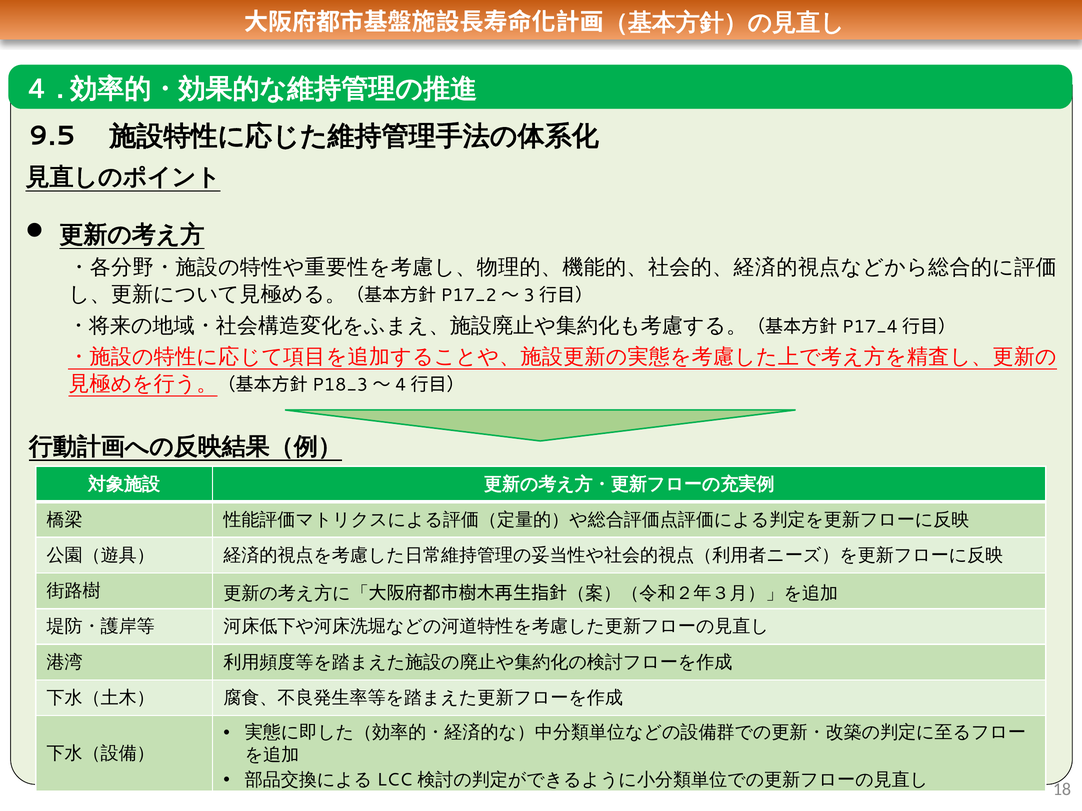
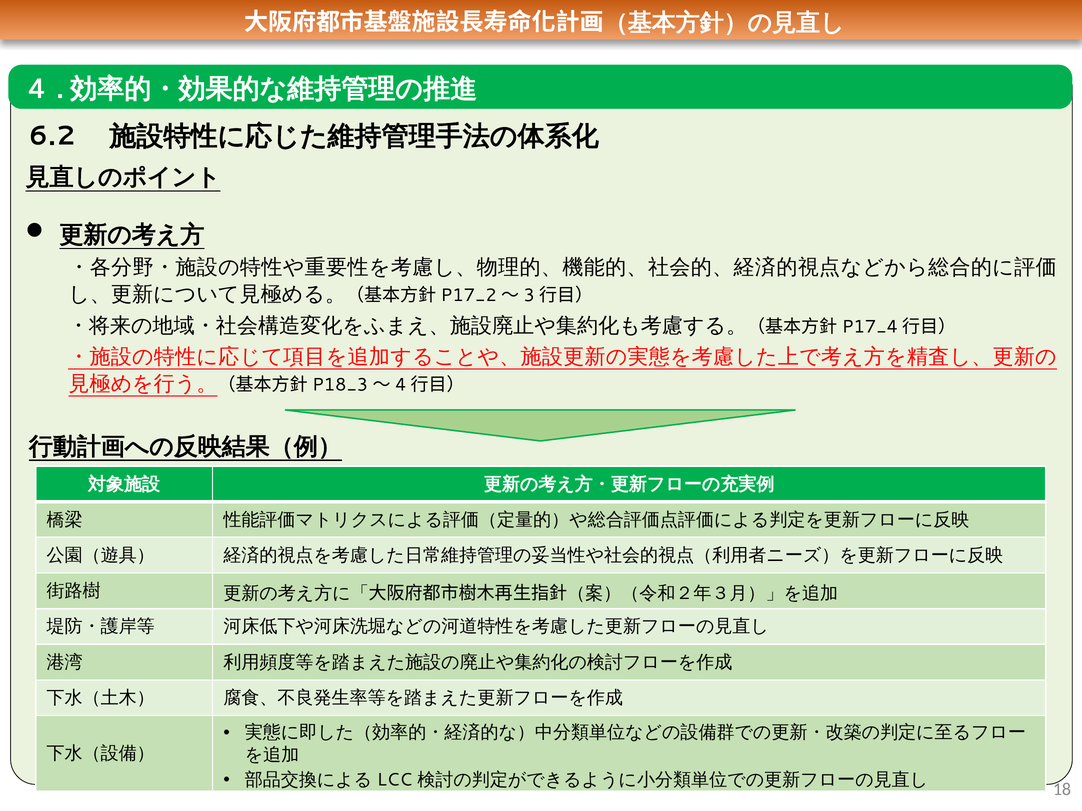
9.5: 9.5 -> 6.2
